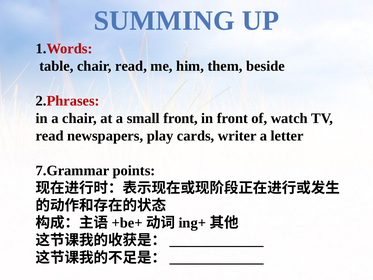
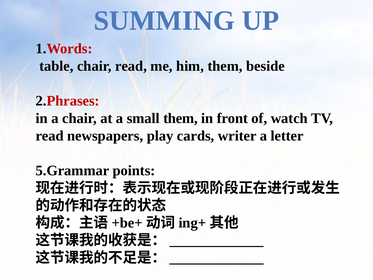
small front: front -> them
7.Grammar: 7.Grammar -> 5.Grammar
